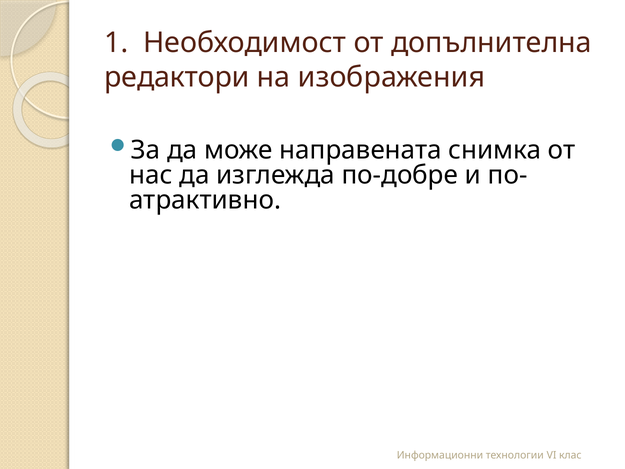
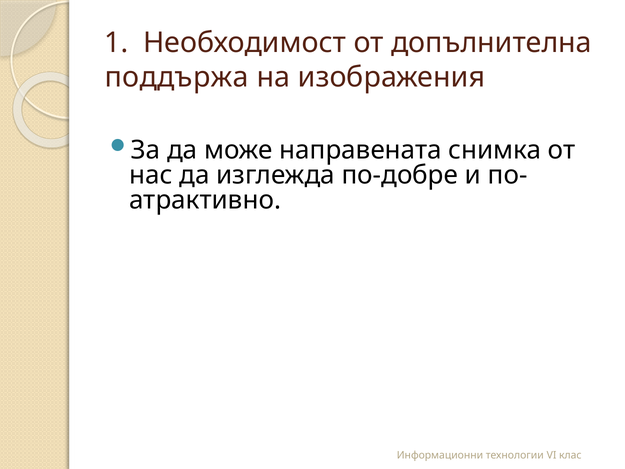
редактори: редактори -> поддържа
